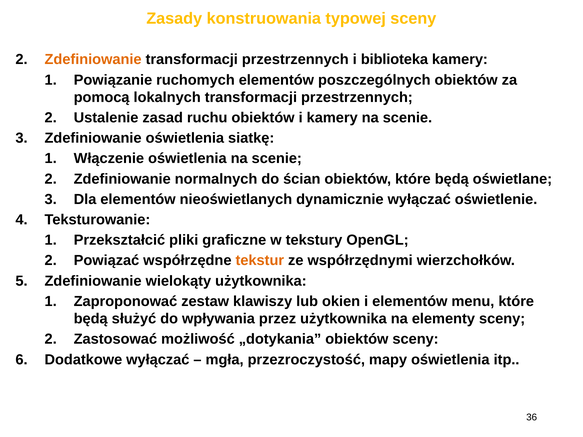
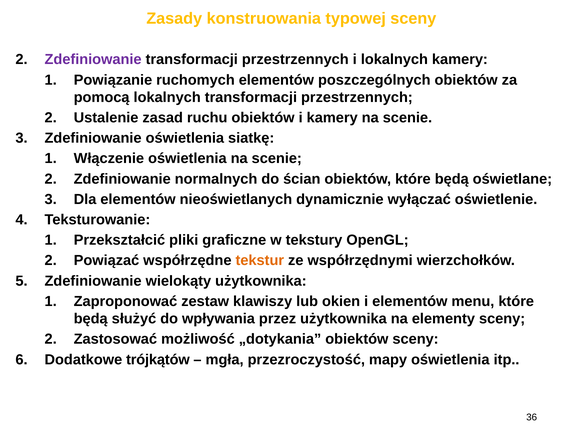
Zdefiniowanie at (93, 60) colour: orange -> purple
i biblioteka: biblioteka -> lokalnych
Dodatkowe wyłączać: wyłączać -> trójkątów
